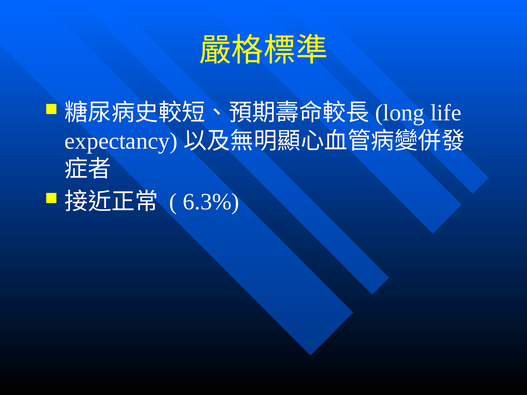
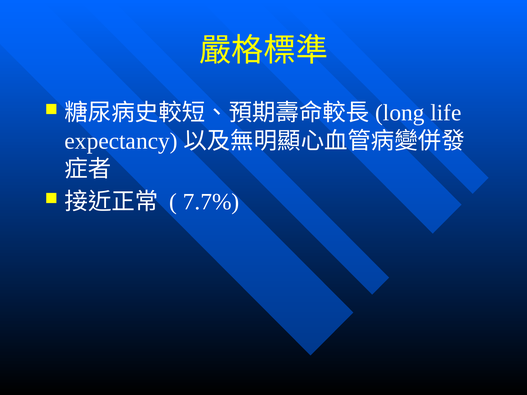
6.3%: 6.3% -> 7.7%
